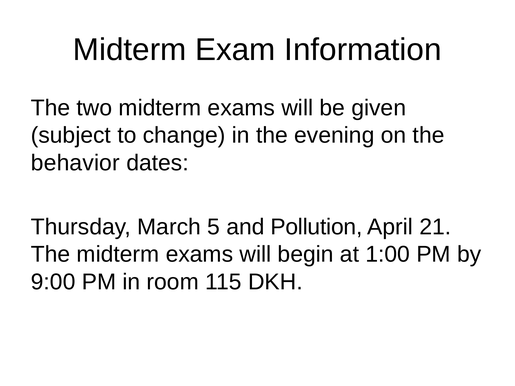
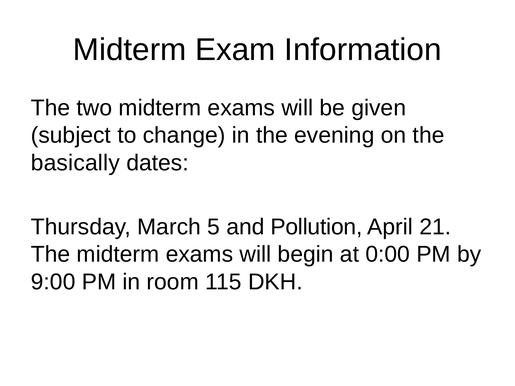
behavior: behavior -> basically
1:00: 1:00 -> 0:00
